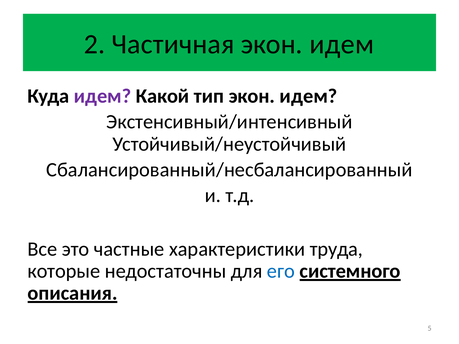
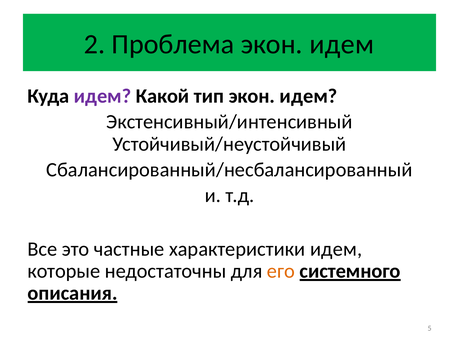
Частичная: Частичная -> Проблема
характеристики труда: труда -> идем
его colour: blue -> orange
